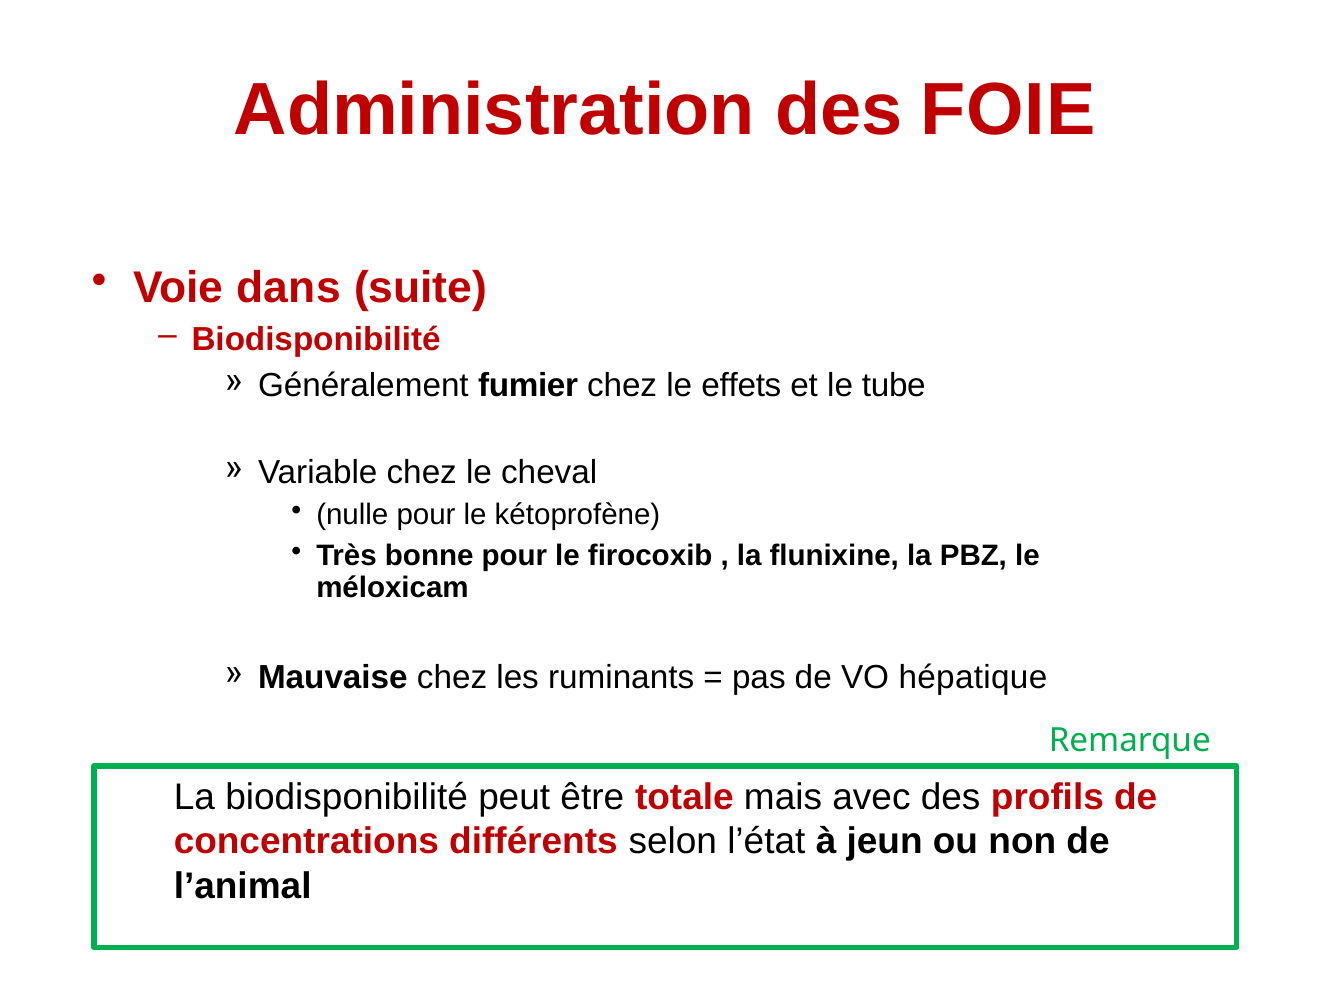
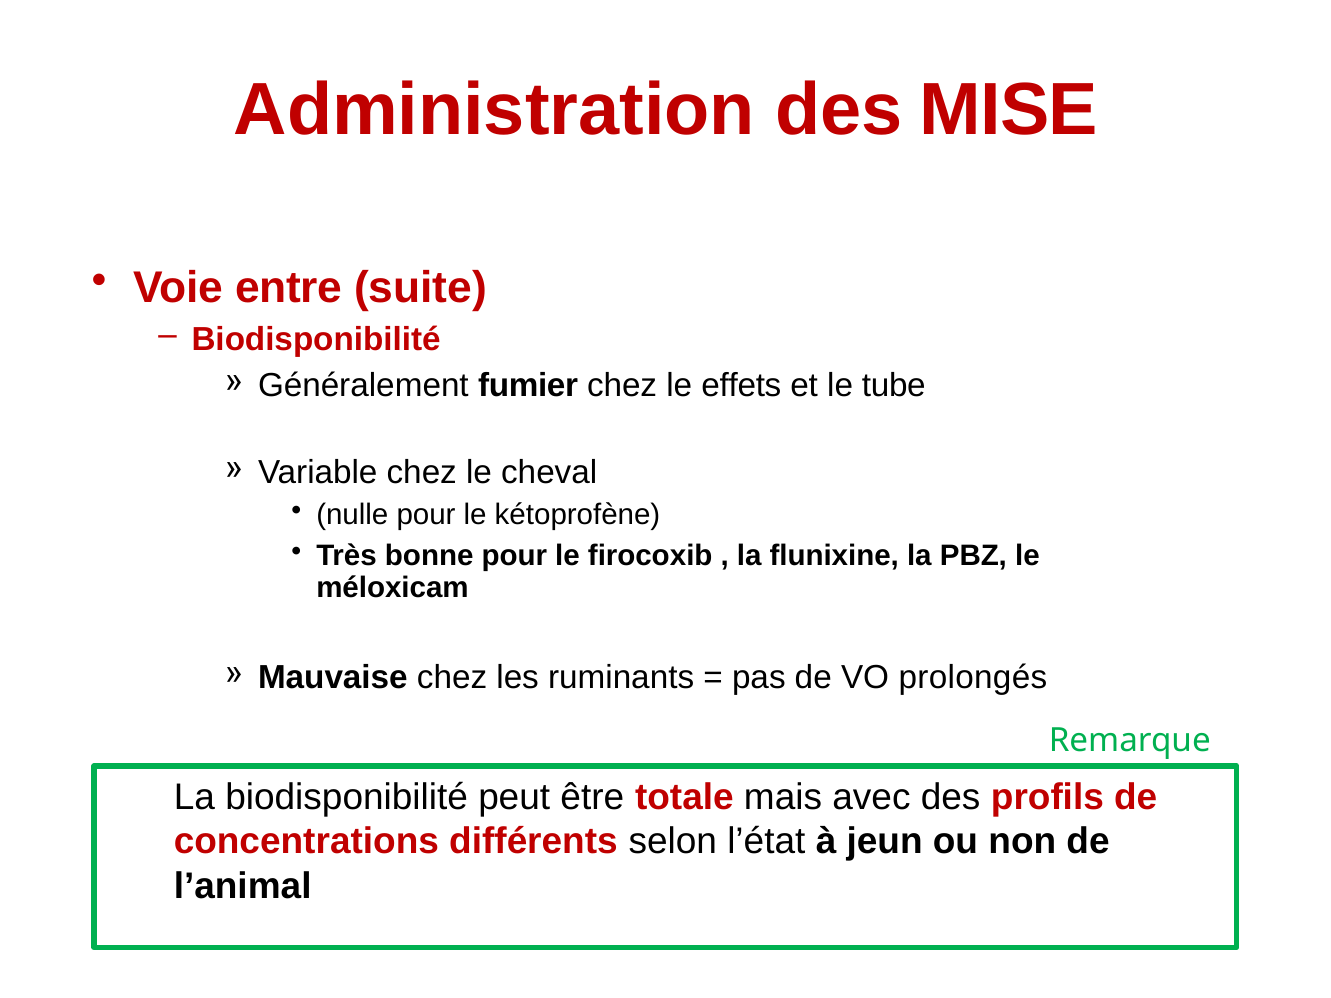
FOIE: FOIE -> MISE
dans: dans -> entre
hépatique: hépatique -> prolongés
